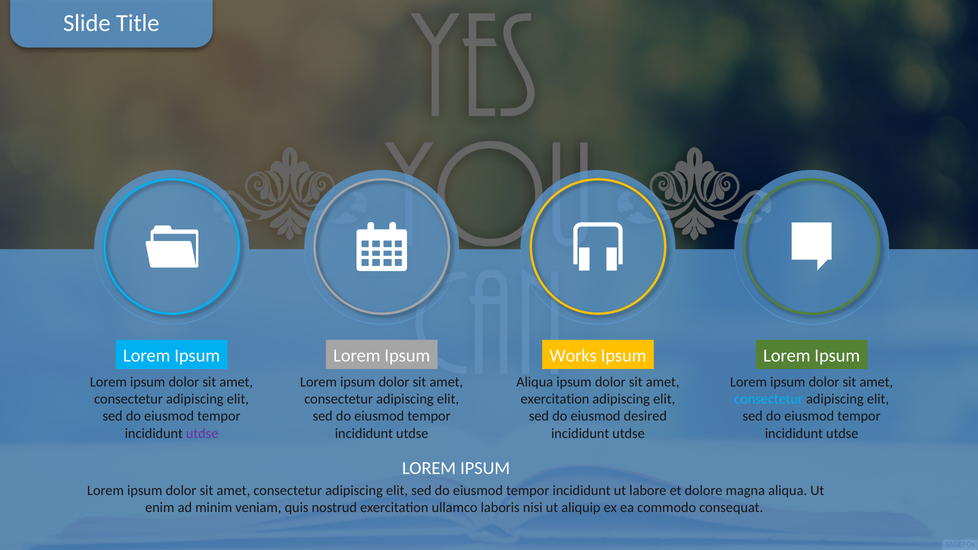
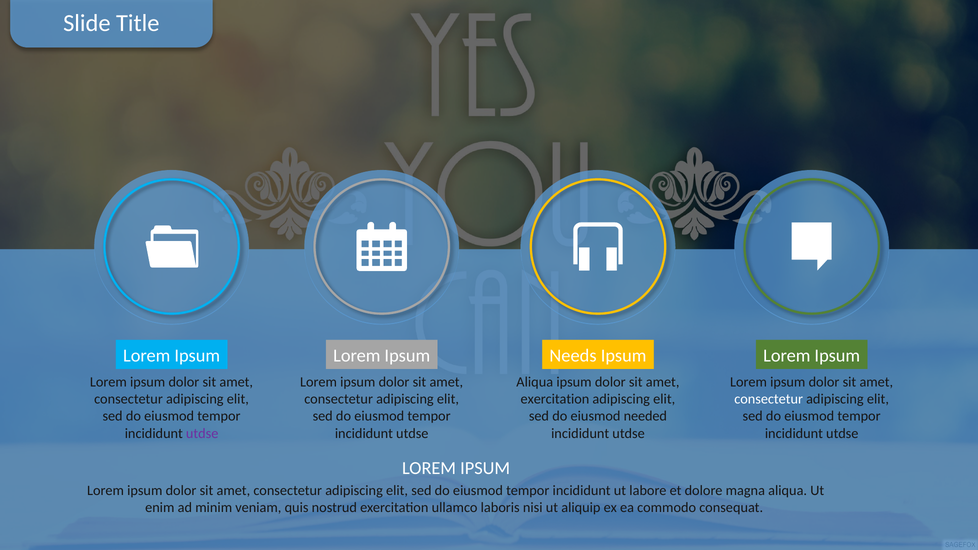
Works: Works -> Needs
consectetur at (769, 399) colour: light blue -> white
desired: desired -> needed
